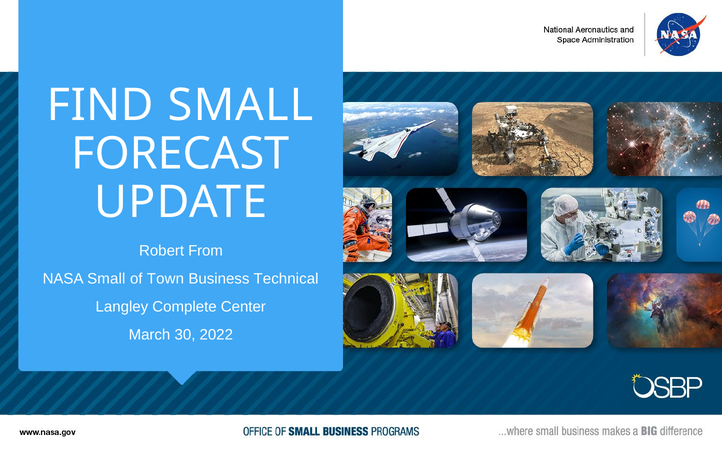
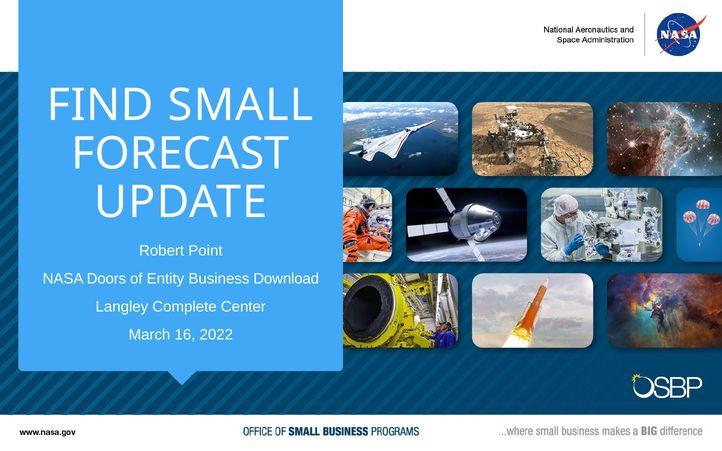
From: From -> Point
NASA Small: Small -> Doors
Town: Town -> Entity
Technical: Technical -> Download
30: 30 -> 16
